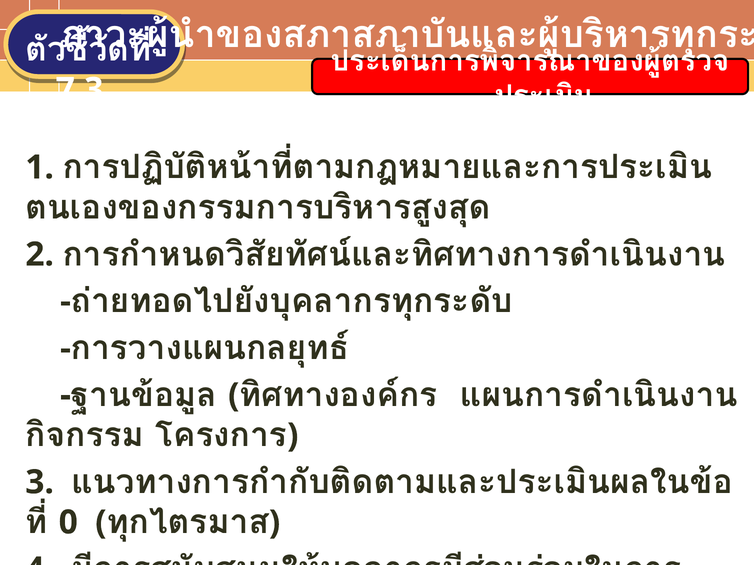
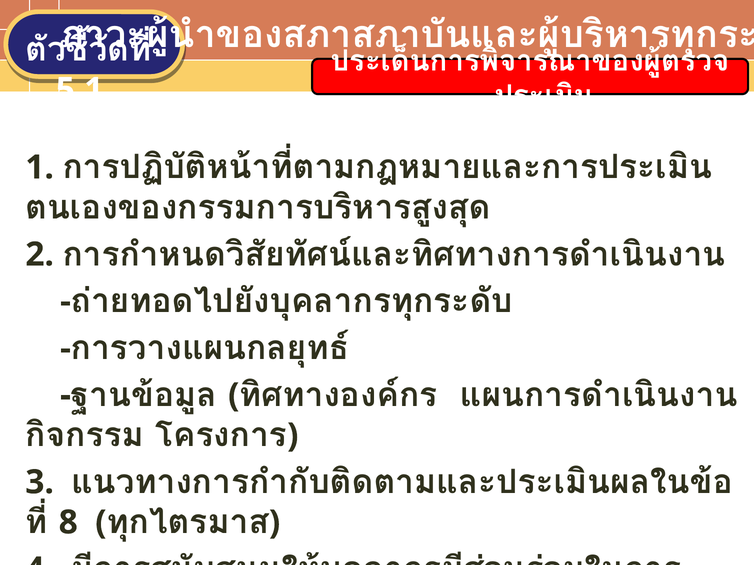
7.3: 7.3 -> 5.1
0: 0 -> 8
